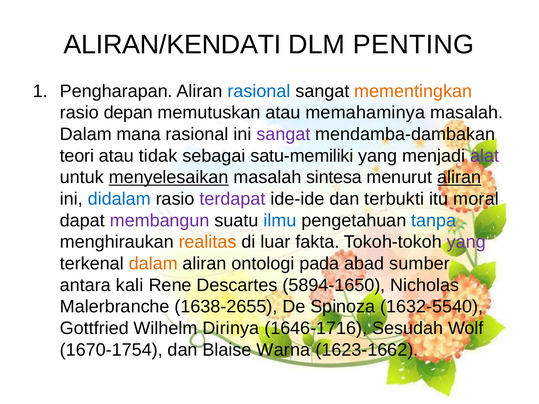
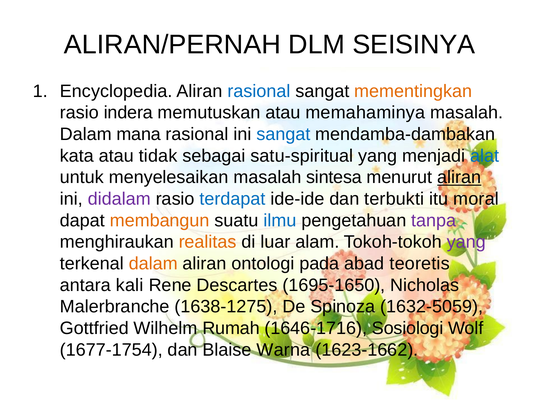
ALIRAN/KENDATI: ALIRAN/KENDATI -> ALIRAN/PERNAH
PENTING: PENTING -> SEISINYA
Pengharapan: Pengharapan -> Encyclopedia
depan: depan -> indera
sangat at (283, 134) colour: purple -> blue
teori: teori -> kata
satu-memiliki: satu-memiliki -> satu-spiritual
alat colour: purple -> blue
menyelesaikan underline: present -> none
didalam colour: blue -> purple
terdapat colour: purple -> blue
membangun colour: purple -> orange
tanpa colour: blue -> purple
fakta: fakta -> alam
sumber: sumber -> teoretis
5894-1650: 5894-1650 -> 1695-1650
1638-2655: 1638-2655 -> 1638-1275
1632-5540: 1632-5540 -> 1632-5059
Dirinya: Dirinya -> Rumah
Sesudah: Sesudah -> Sosiologi
1670-1754: 1670-1754 -> 1677-1754
